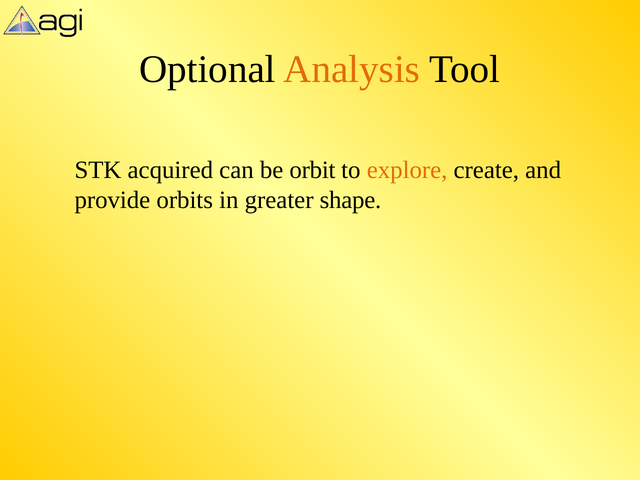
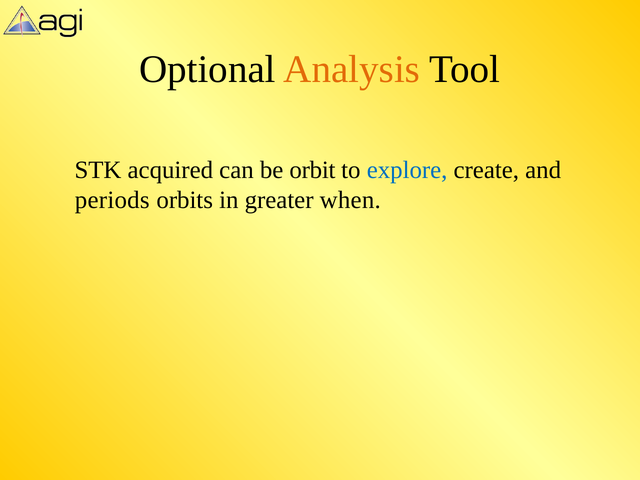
explore colour: orange -> blue
provide: provide -> periods
shape: shape -> when
